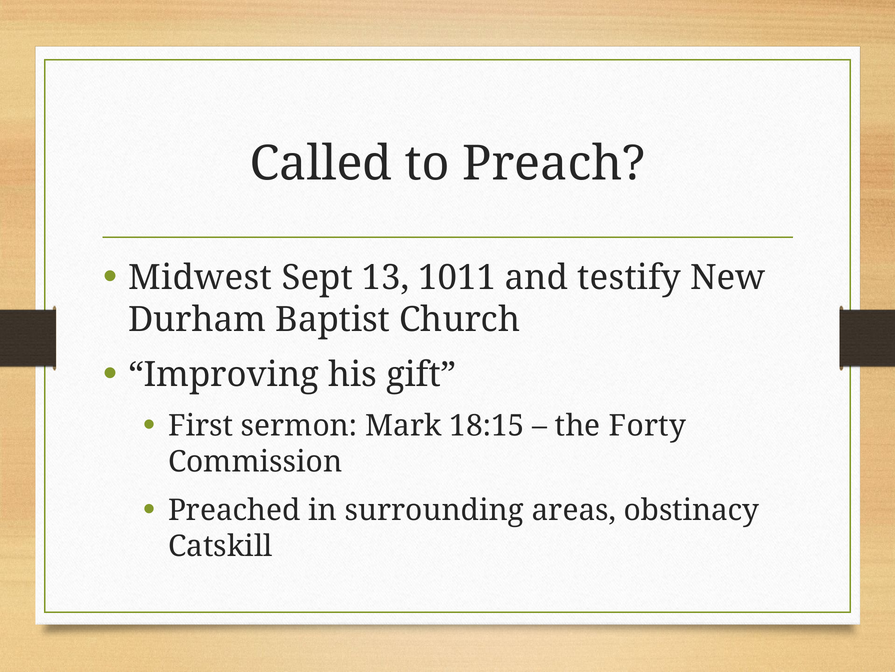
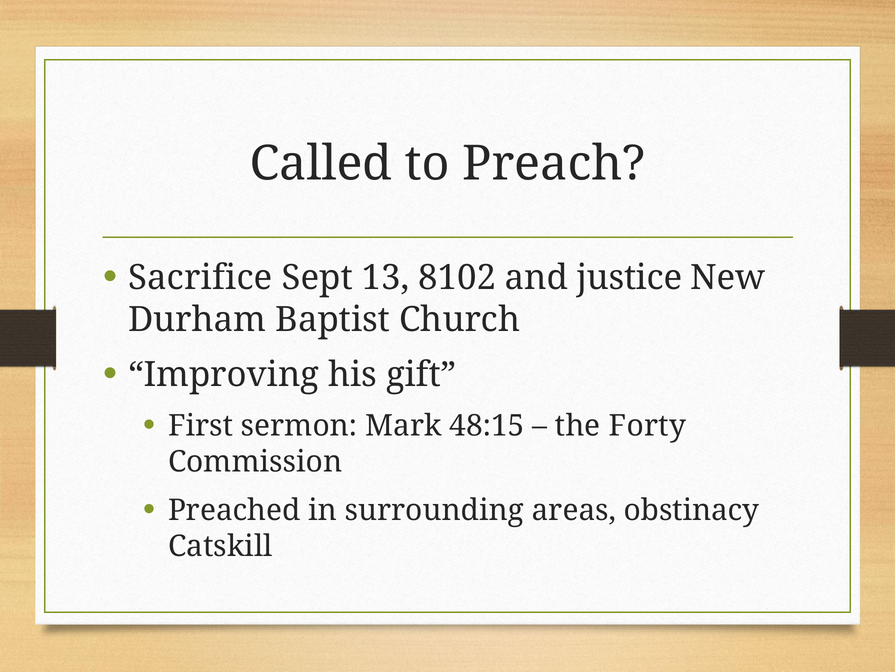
Midwest: Midwest -> Sacrifice
1011: 1011 -> 8102
testify: testify -> justice
18:15: 18:15 -> 48:15
